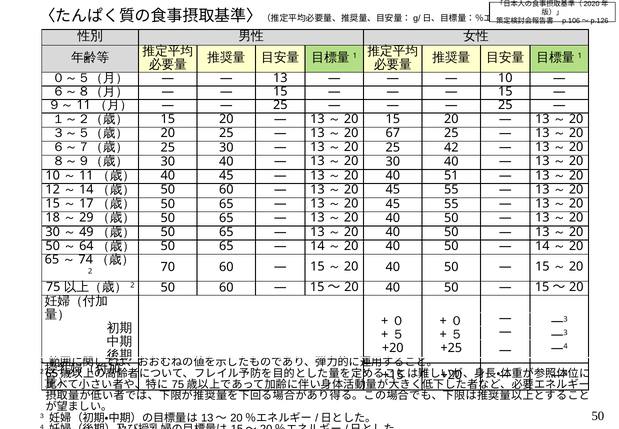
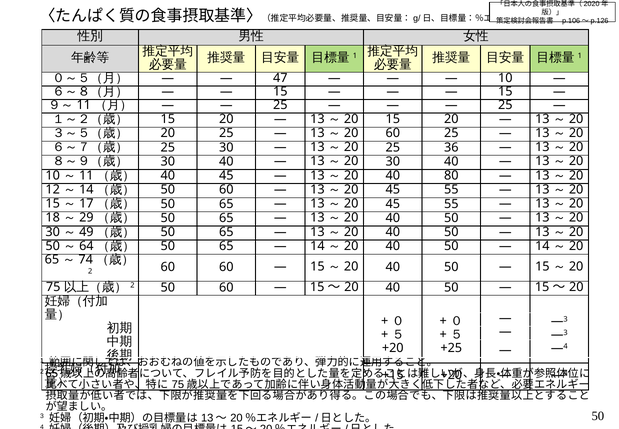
13 at (280, 78): 13 -> 47
67 at (393, 133): 67 -> 60
42: 42 -> 36
51: 51 -> 80
2 70: 70 -> 60
